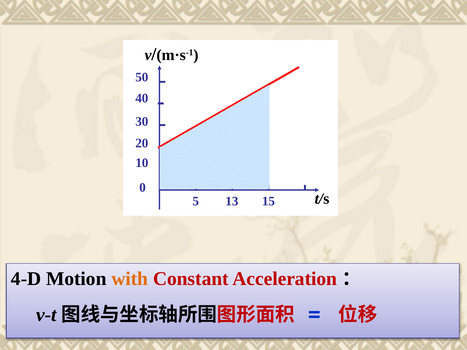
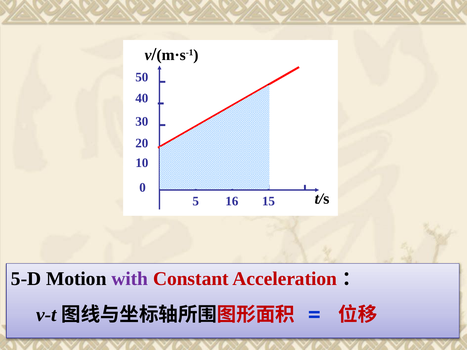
13: 13 -> 16
4-D: 4-D -> 5-D
with colour: orange -> purple
